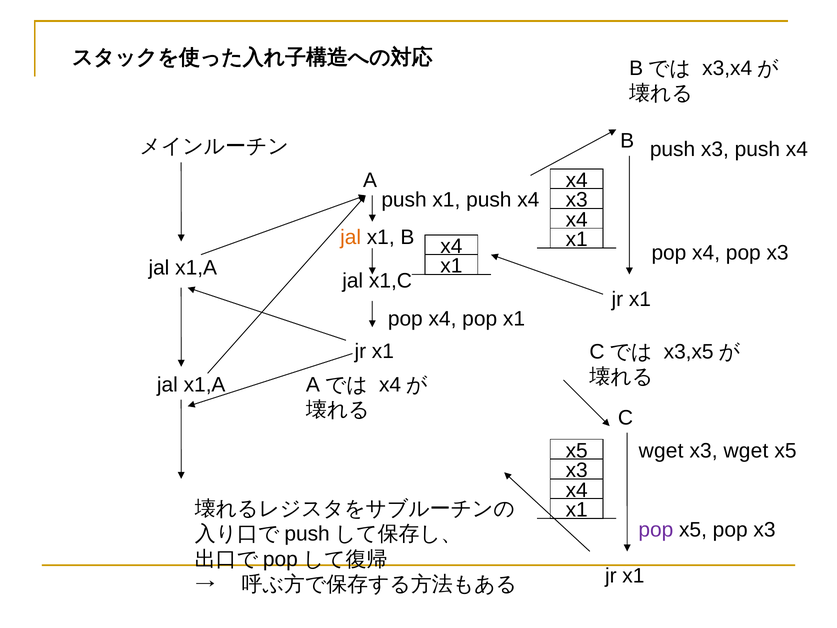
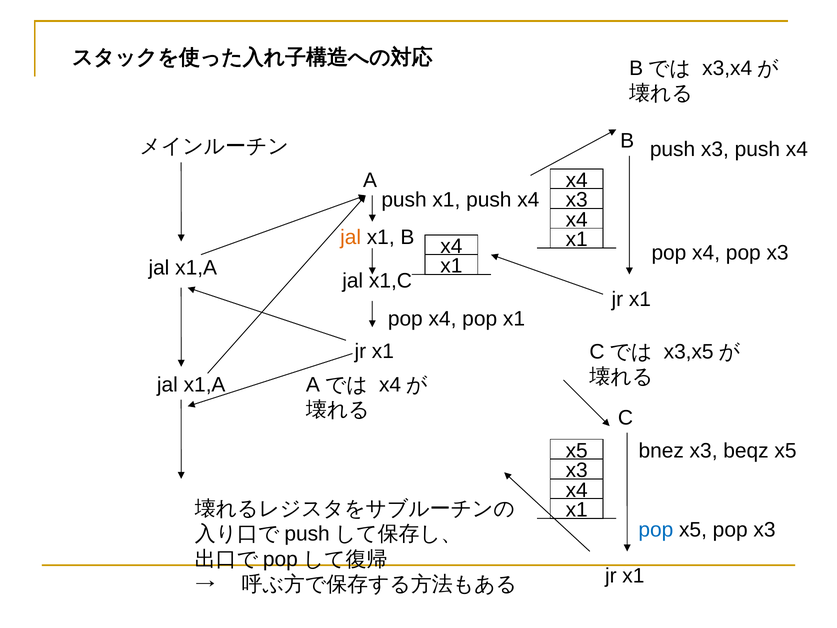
wget at (661, 451): wget -> bnez
x3 wget: wget -> beqz
pop at (656, 530) colour: purple -> blue
